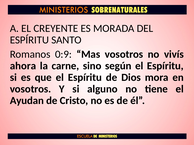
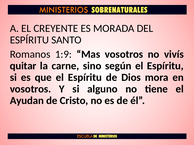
0:9: 0:9 -> 1:9
ahora: ahora -> quitar
